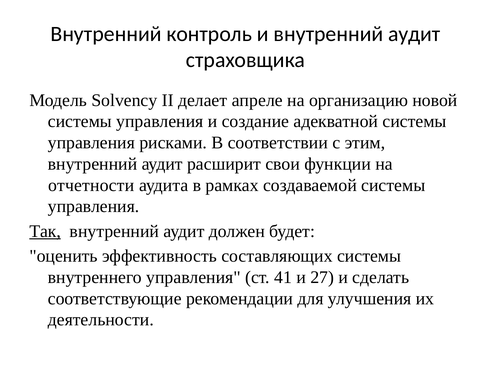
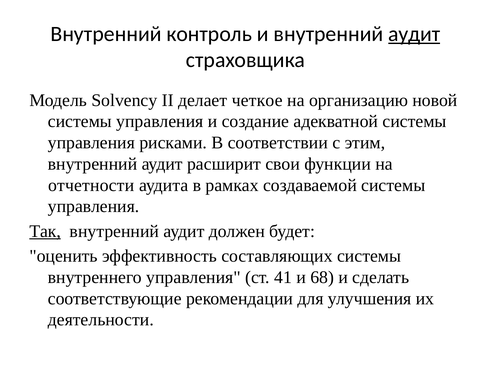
аудит at (414, 34) underline: none -> present
апреле: апреле -> четкое
27: 27 -> 68
